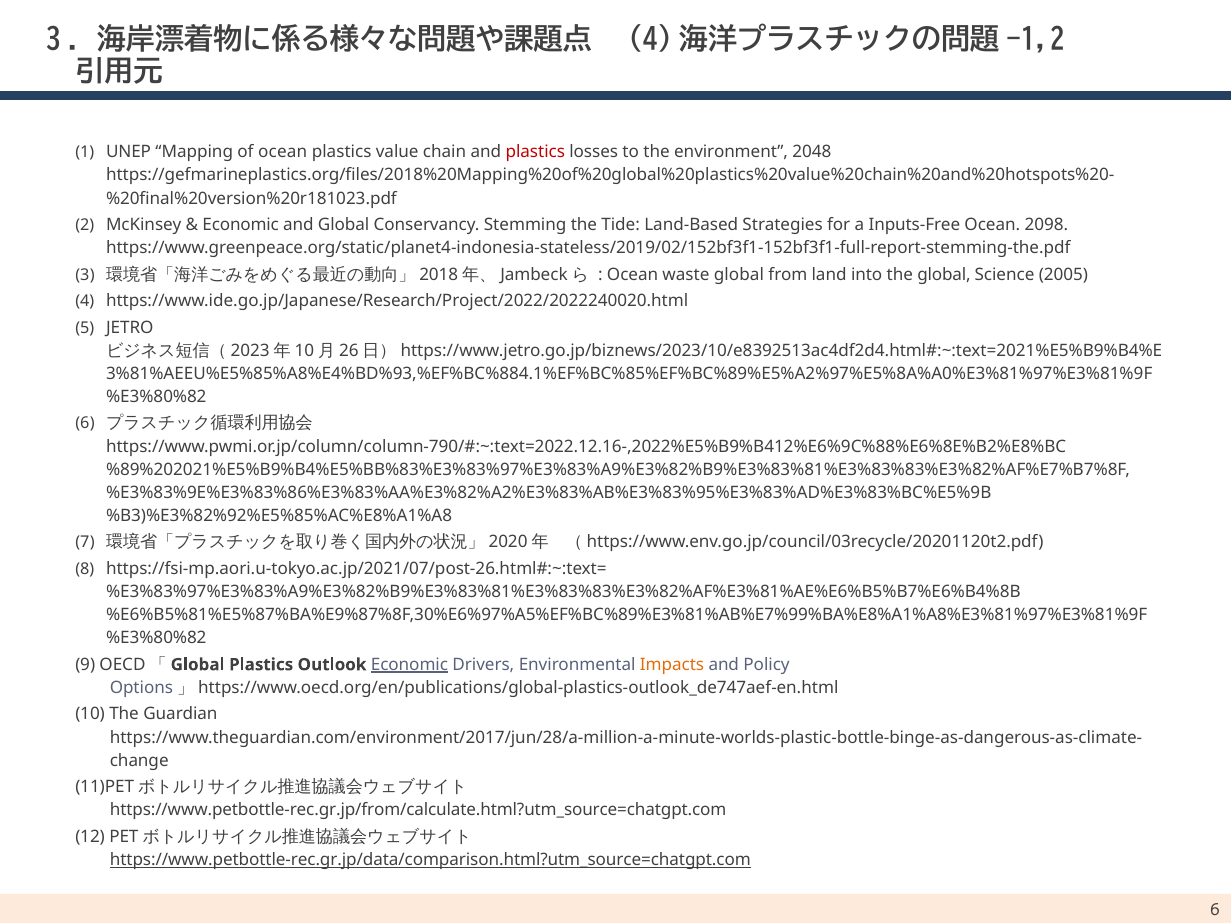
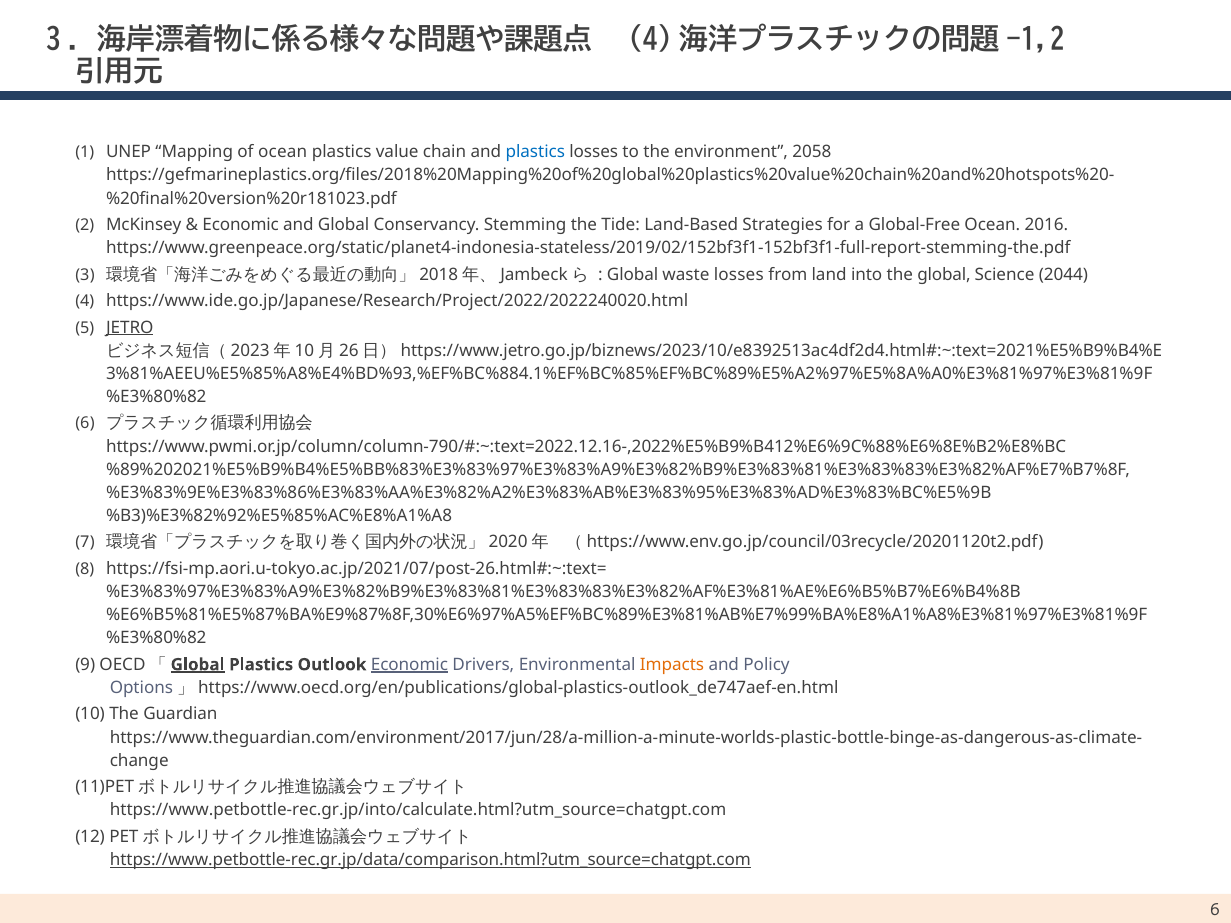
plastics at (535, 152) colour: red -> blue
2048: 2048 -> 2058
Inputs-Free: Inputs-Free -> Global-Free
2098: 2098 -> 2016
Ocean at (633, 275): Ocean -> Global
waste global: global -> losses
2005: 2005 -> 2044
JETRO underline: none -> present
Global at (198, 665) underline: none -> present
https://www.petbottle-rec.gr.jp/from/calculate.html?utm_source=chatgpt.com: https://www.petbottle-rec.gr.jp/from/calculate.html?utm_source=chatgpt.com -> https://www.petbottle-rec.gr.jp/into/calculate.html?utm_source=chatgpt.com
